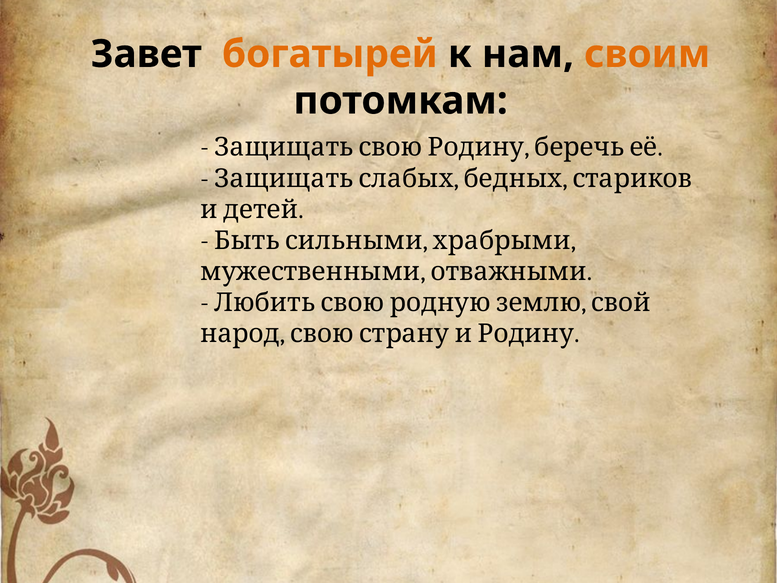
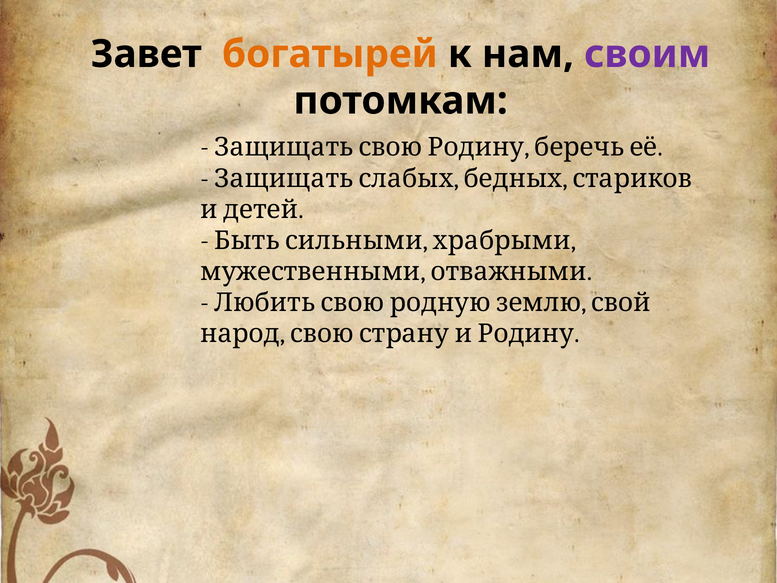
своим colour: orange -> purple
